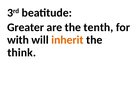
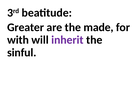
tenth: tenth -> made
inherit colour: orange -> purple
think: think -> sinful
